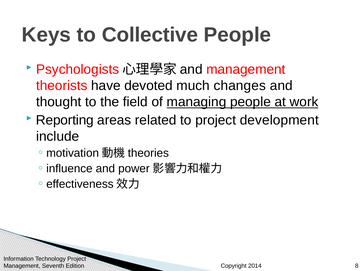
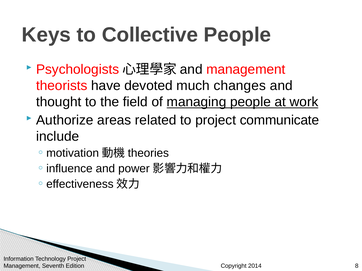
Reporting: Reporting -> Authorize
development: development -> communicate
